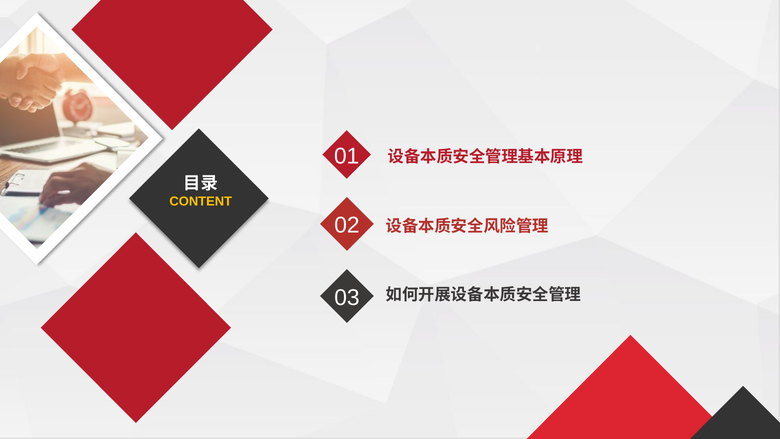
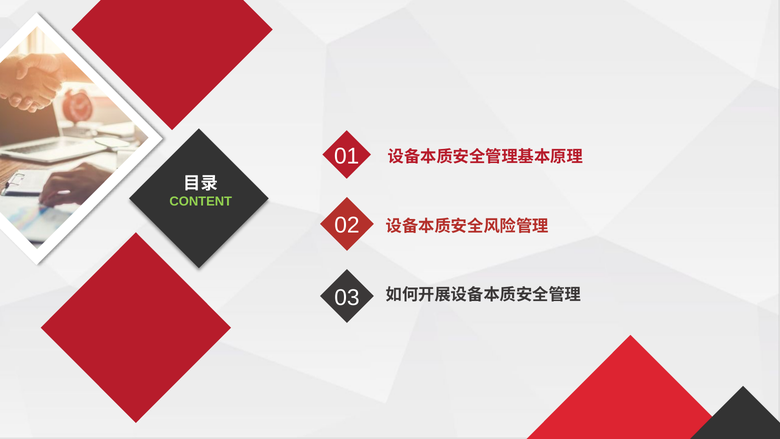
CONTENT colour: yellow -> light green
